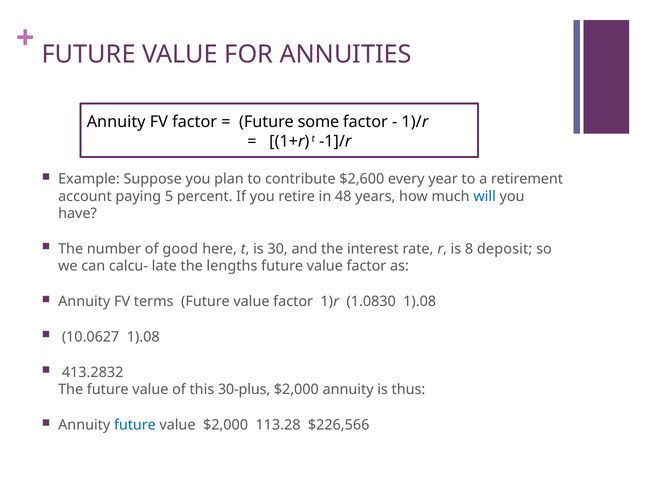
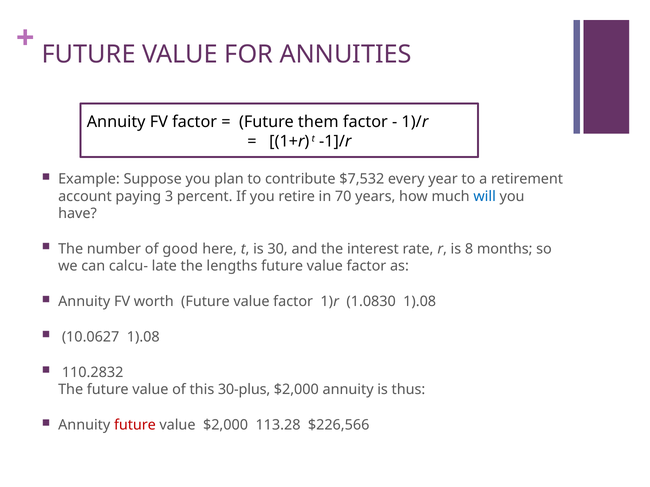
some: some -> them
$2,600: $2,600 -> $7,532
5: 5 -> 3
48: 48 -> 70
deposit: deposit -> months
terms: terms -> worth
413.2832: 413.2832 -> 110.2832
future at (135, 425) colour: blue -> red
